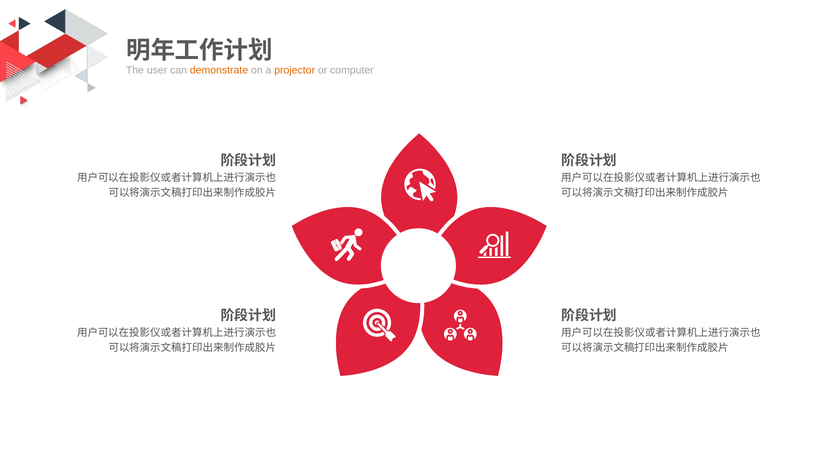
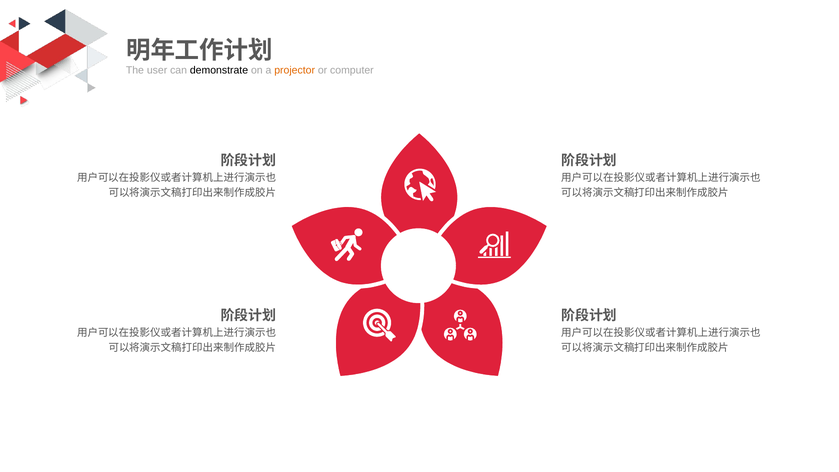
demonstrate colour: orange -> black
